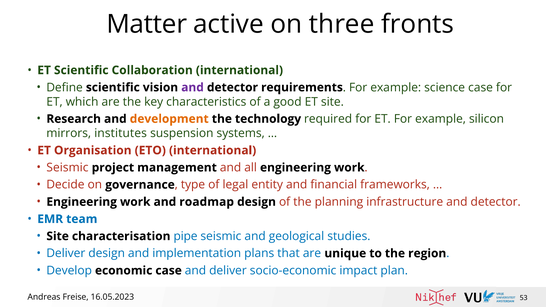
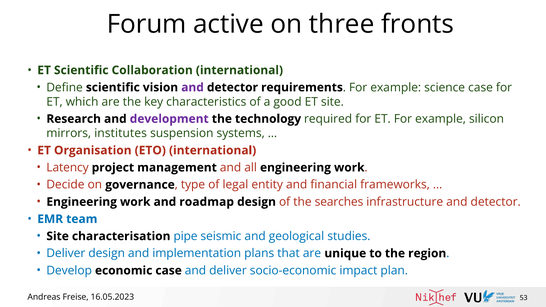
Matter: Matter -> Forum
development colour: orange -> purple
Seismic at (67, 168): Seismic -> Latency
planning: planning -> searches
